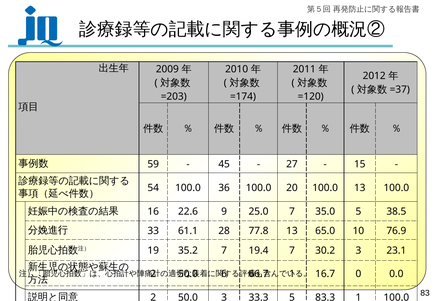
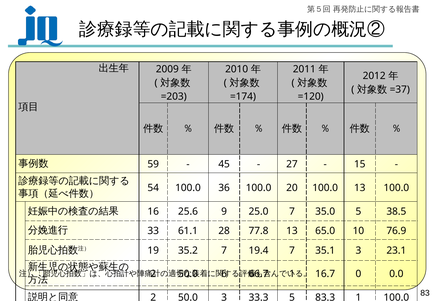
22.6: 22.6 -> 25.6
30.2: 30.2 -> 35.1
